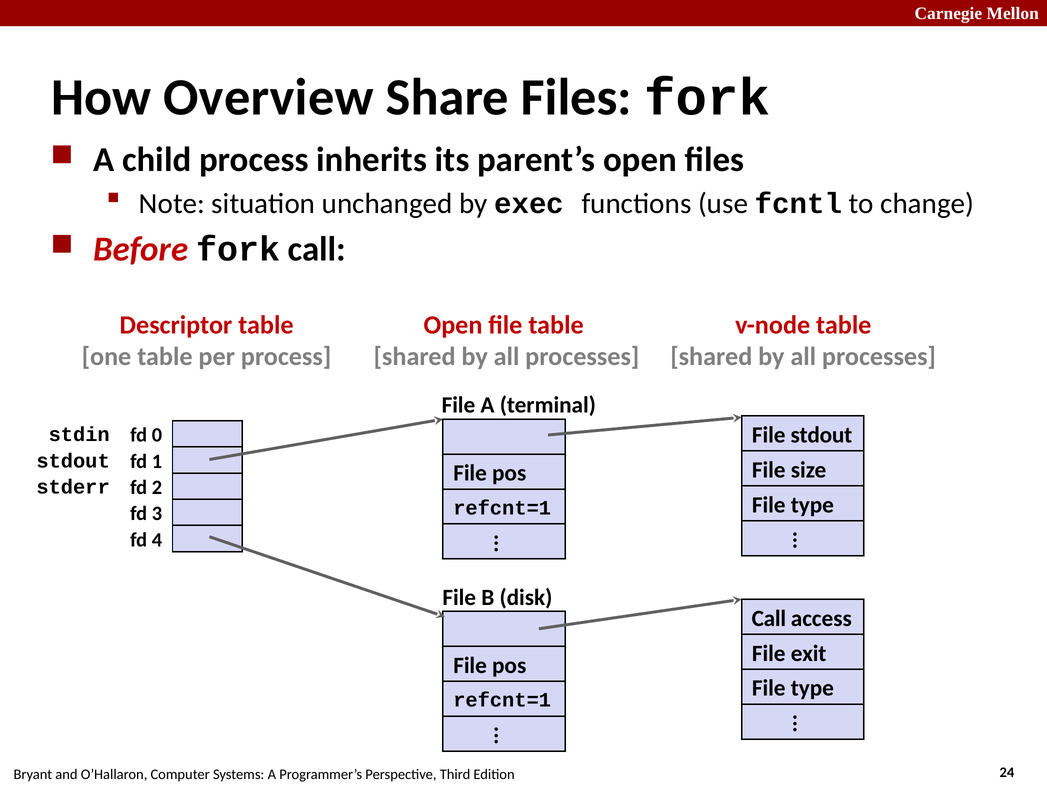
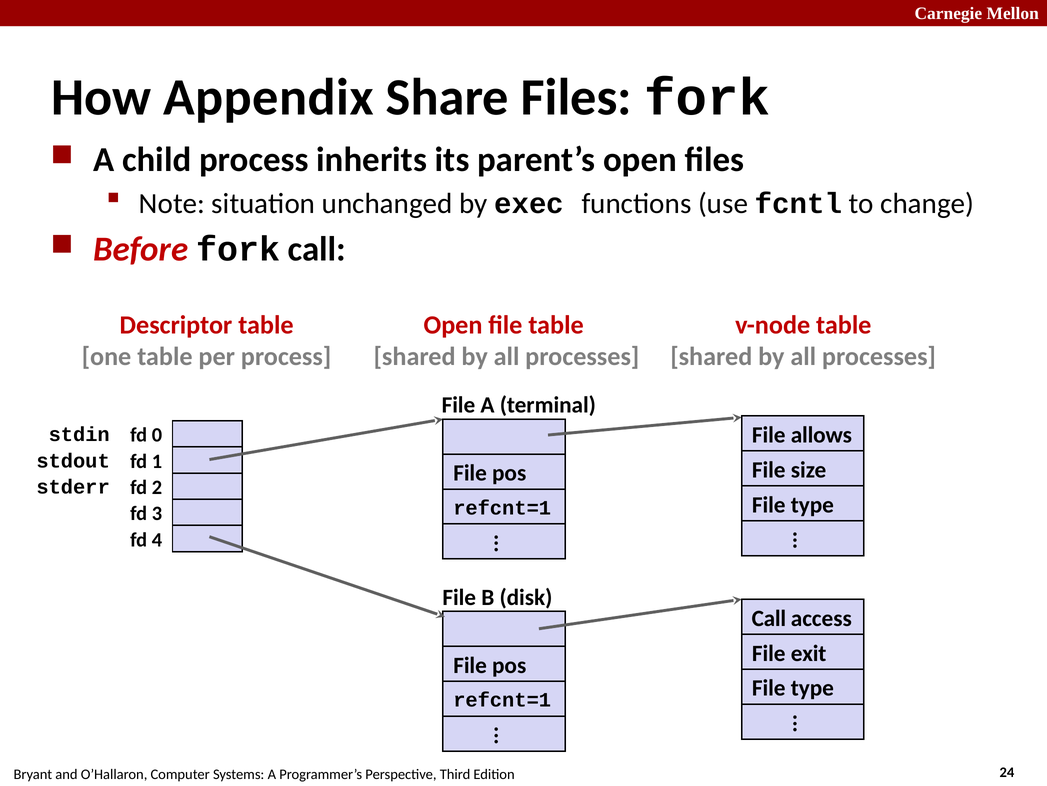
Overview: Overview -> Appendix
File stdout: stdout -> allows
